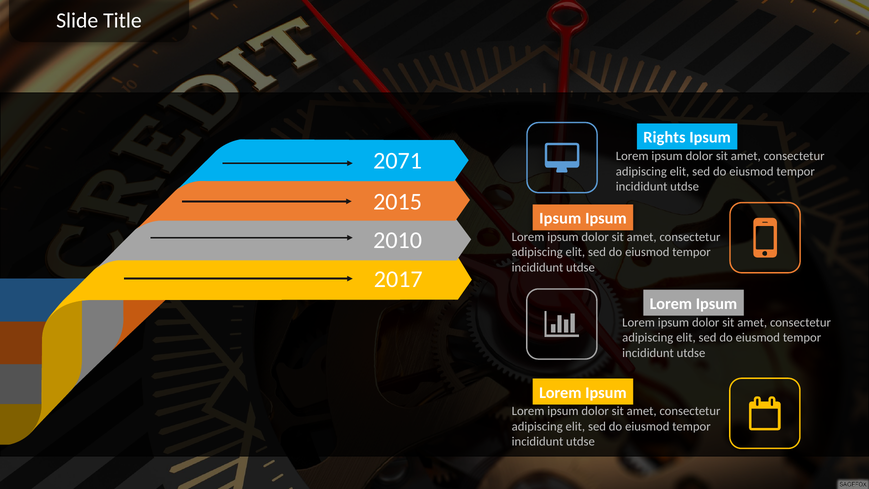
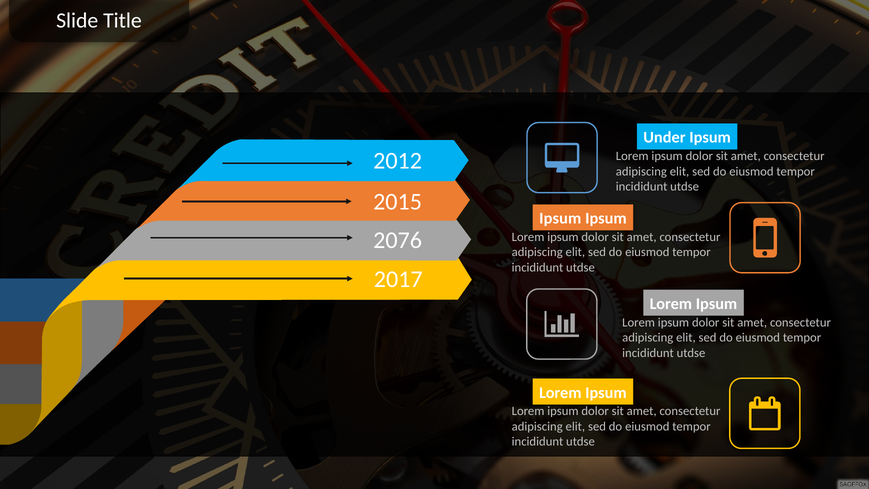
Rights: Rights -> Under
2071: 2071 -> 2012
2010: 2010 -> 2076
